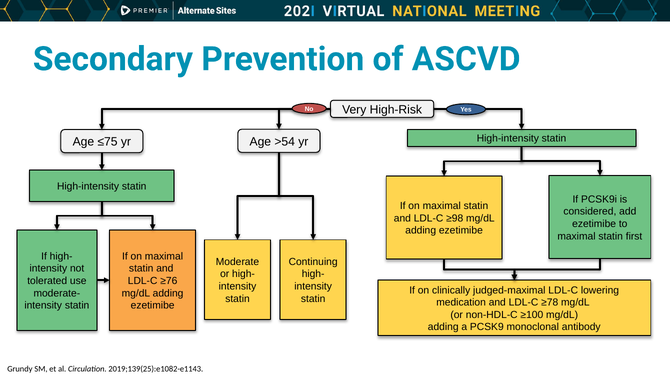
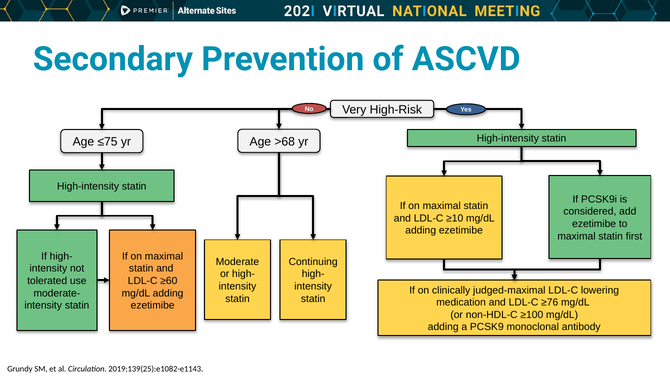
>54: >54 -> >68
≥98: ≥98 -> ≥10
≥76: ≥76 -> ≥60
≥78: ≥78 -> ≥76
